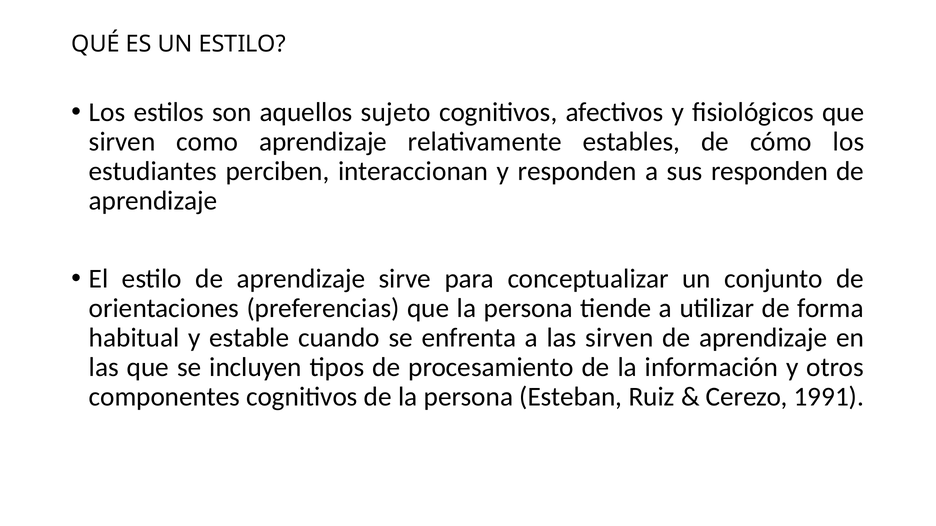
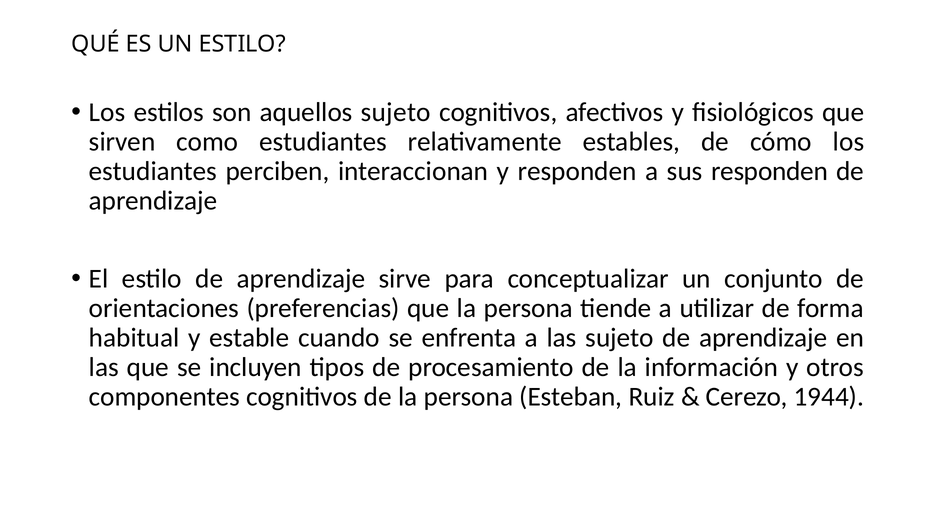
como aprendizaje: aprendizaje -> estudiantes
las sirven: sirven -> sujeto
1991: 1991 -> 1944
